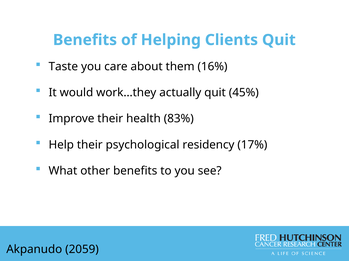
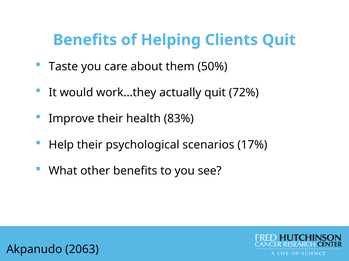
16%: 16% -> 50%
45%: 45% -> 72%
residency: residency -> scenarios
2059: 2059 -> 2063
